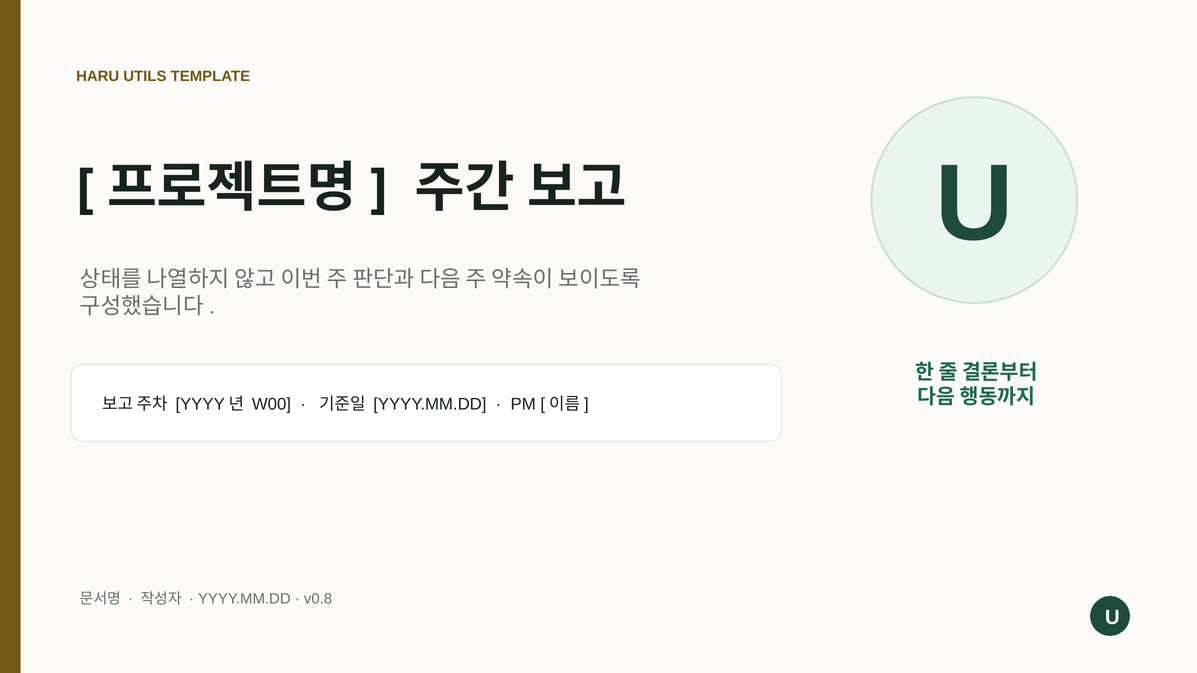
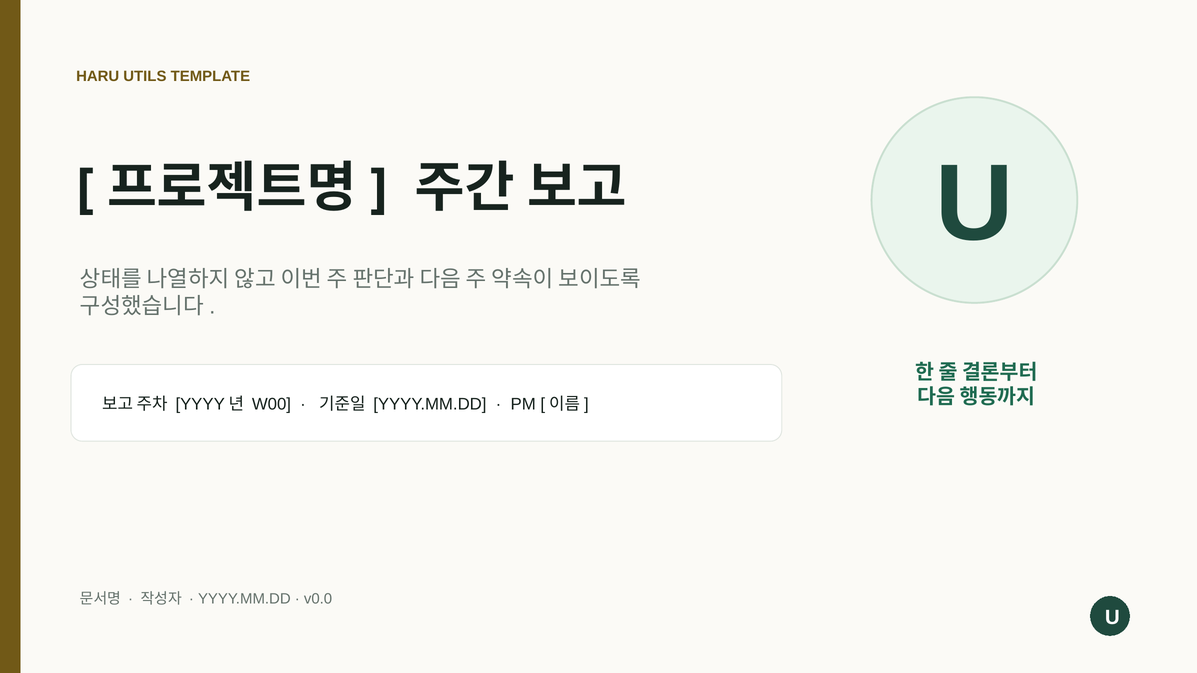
v0.8: v0.8 -> v0.0
